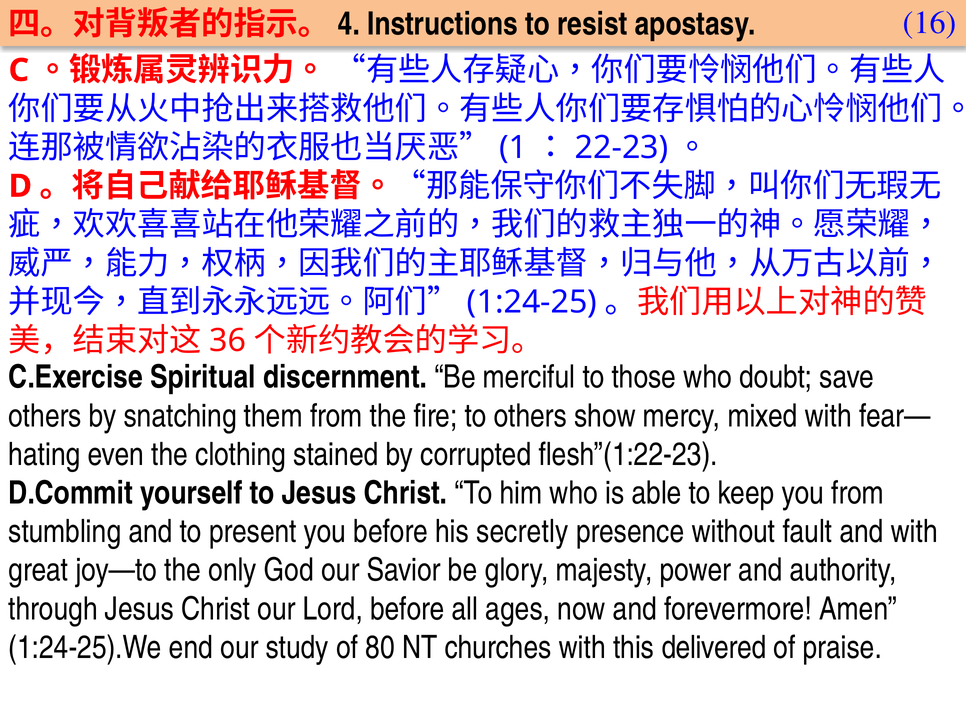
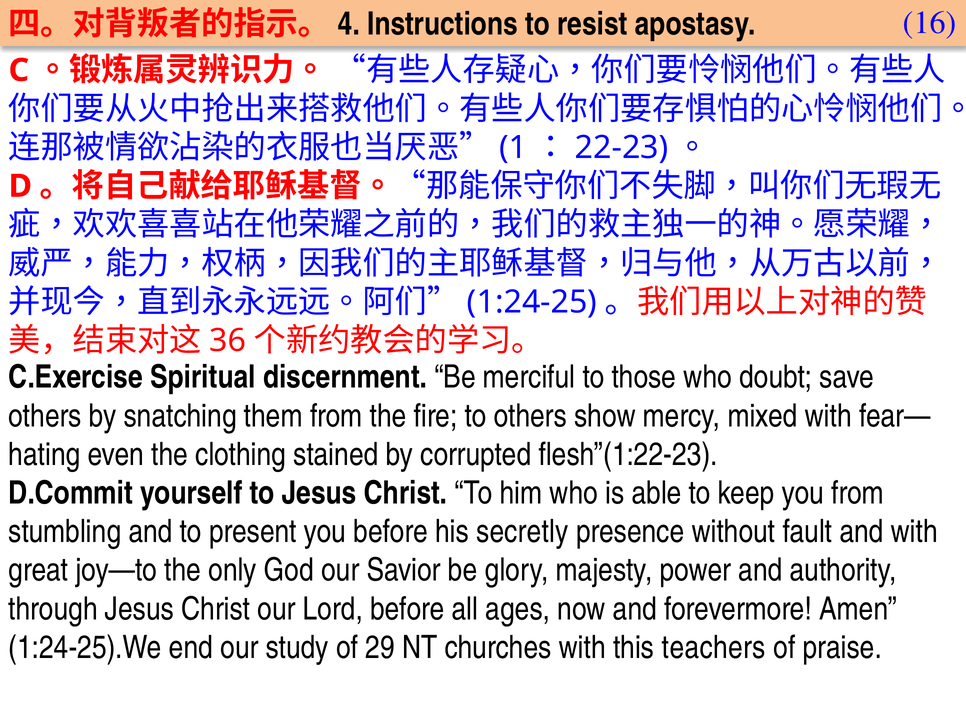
80: 80 -> 29
delivered: delivered -> teachers
